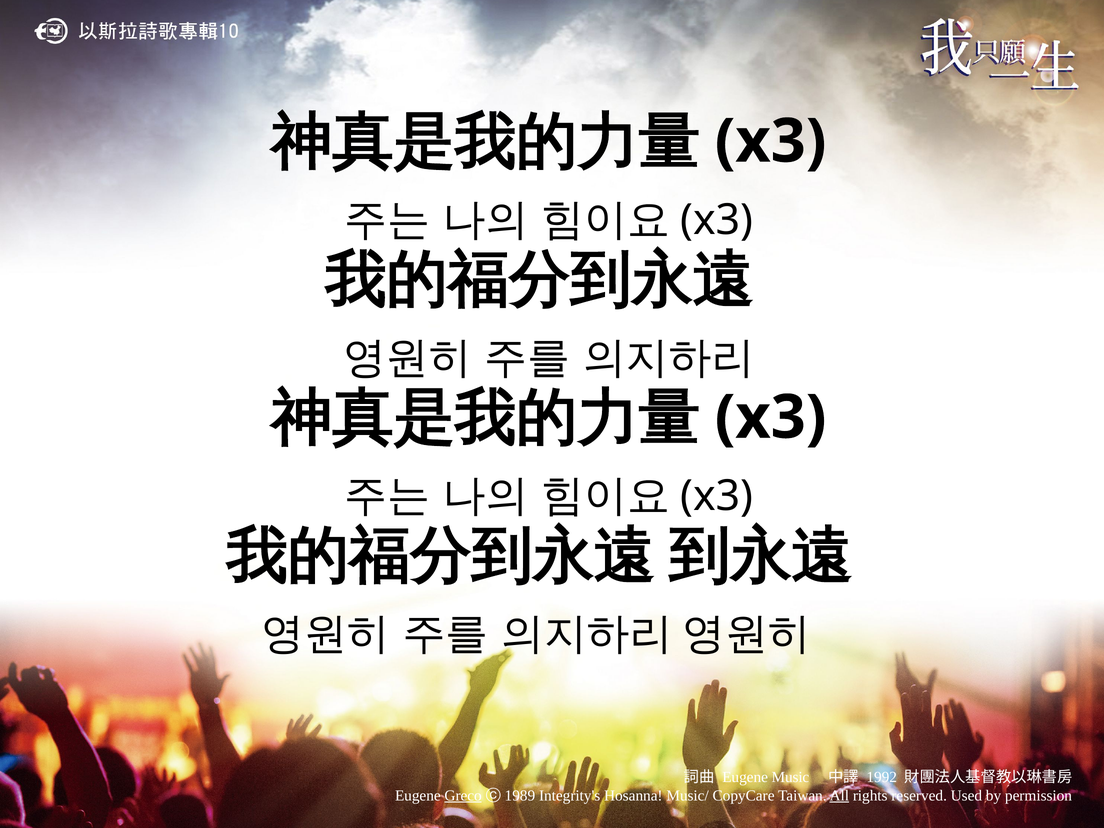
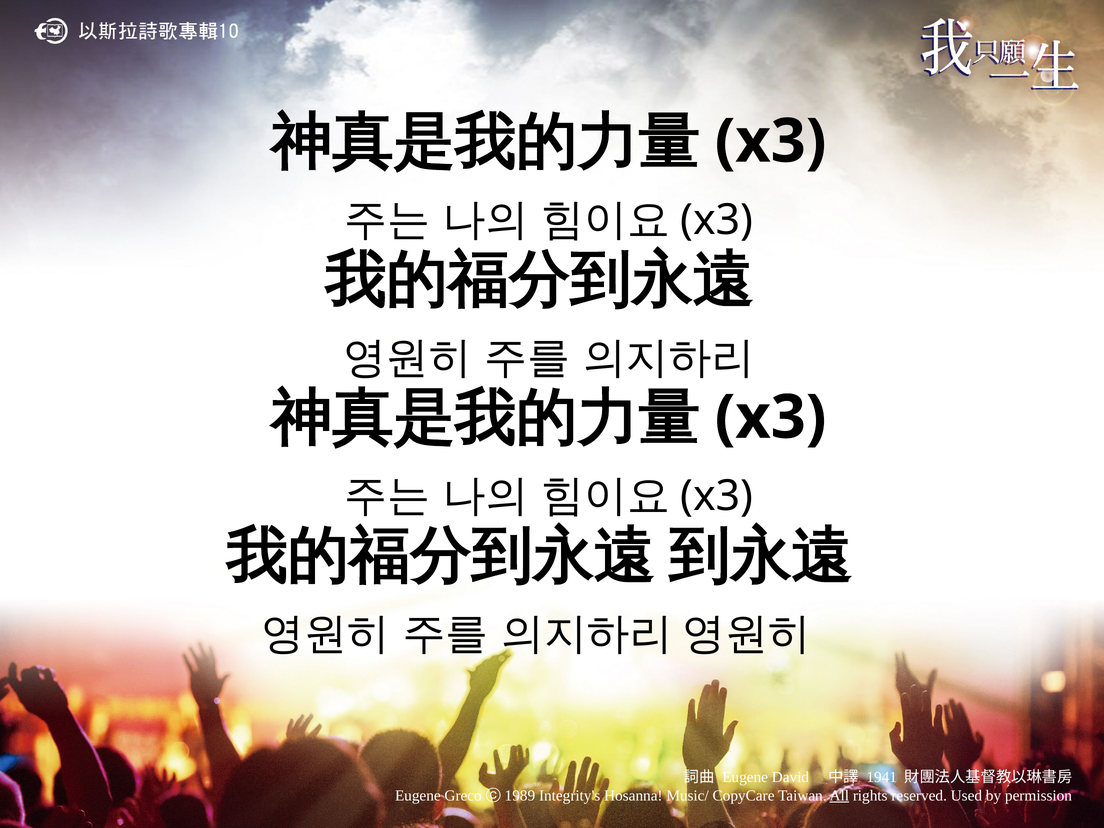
Music: Music -> David
1992: 1992 -> 1941
Greco underline: present -> none
